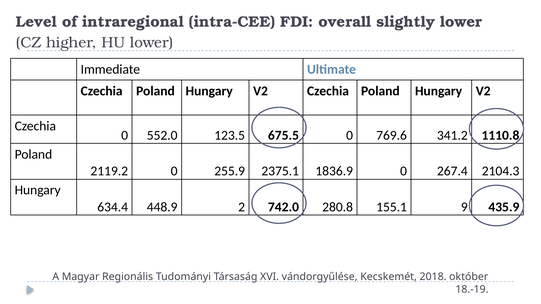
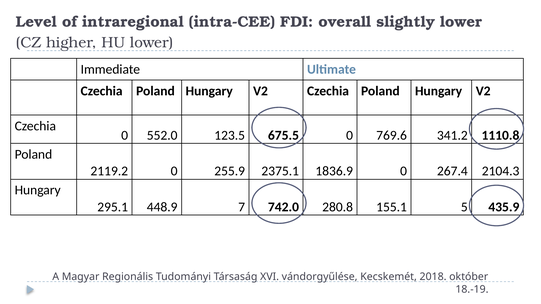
634.4: 634.4 -> 295.1
2: 2 -> 7
9: 9 -> 5
